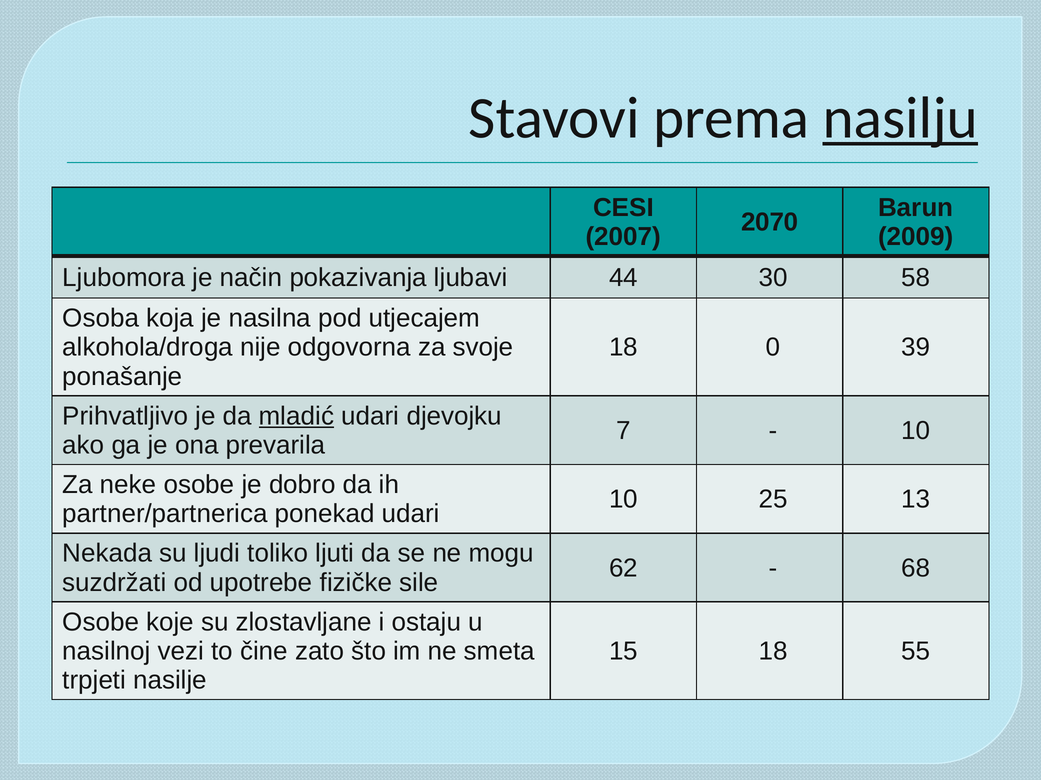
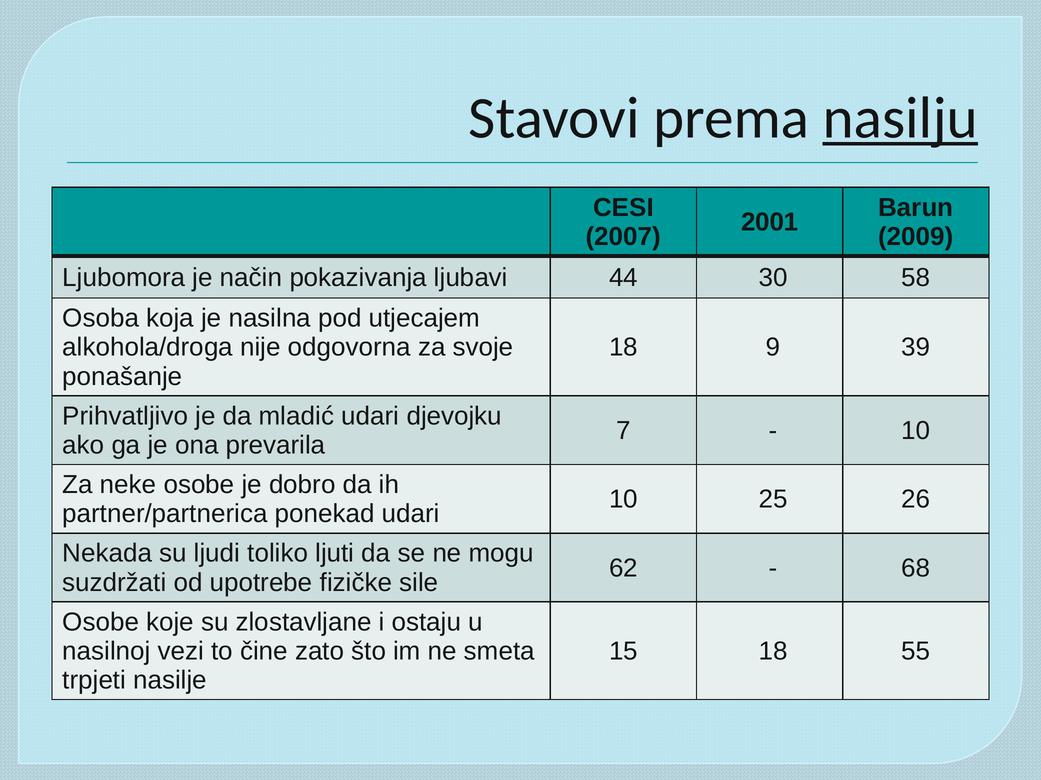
2070: 2070 -> 2001
0: 0 -> 9
mladić underline: present -> none
13: 13 -> 26
